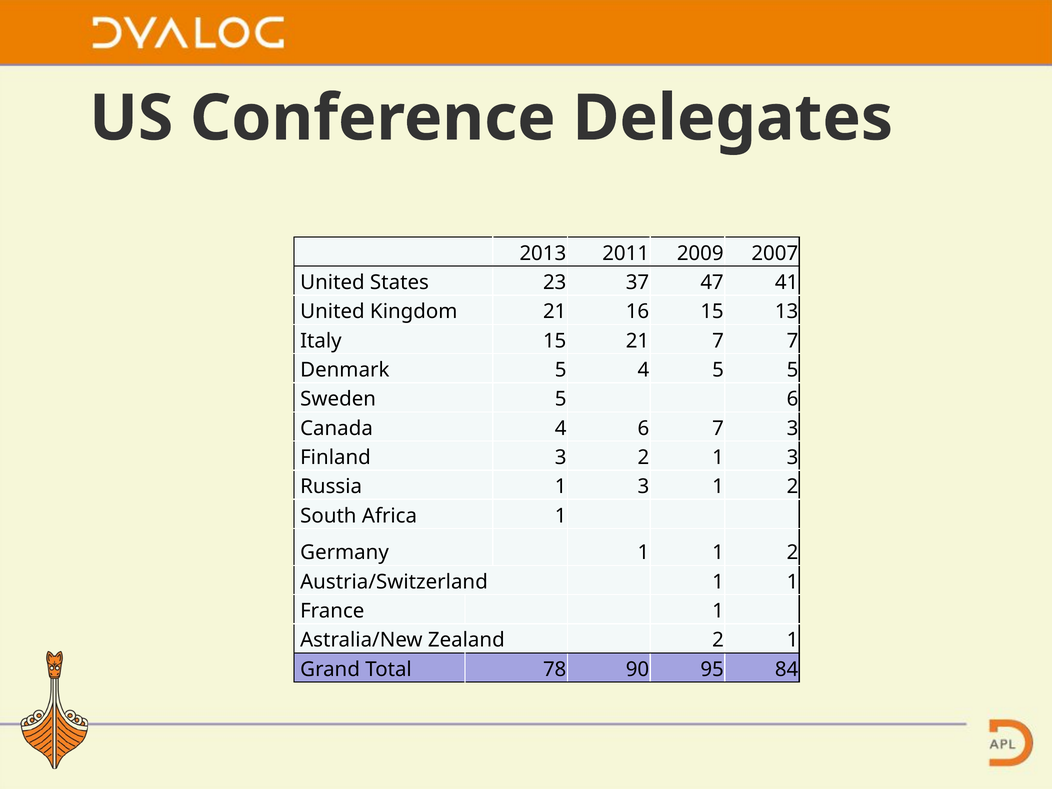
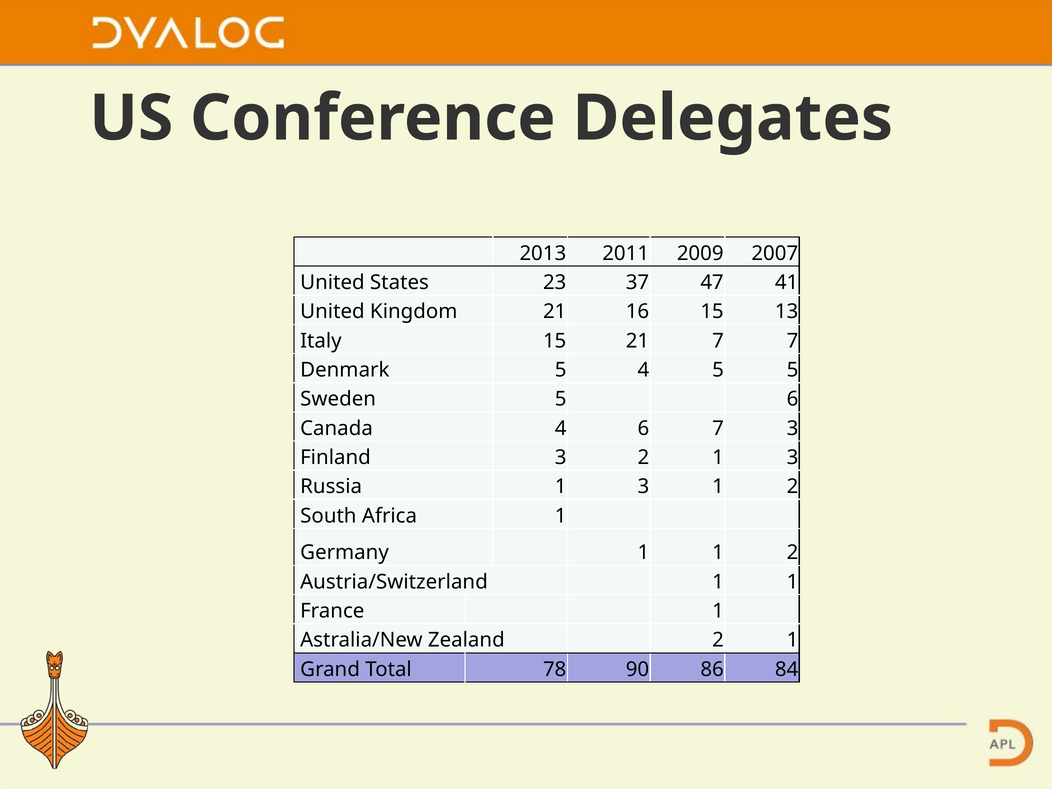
95: 95 -> 86
